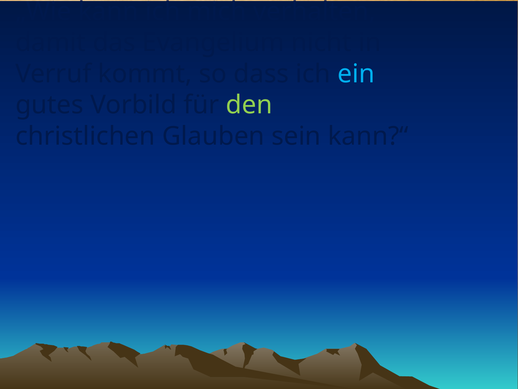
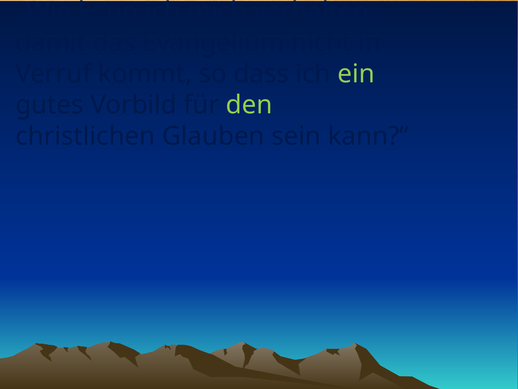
ein colour: light blue -> light green
